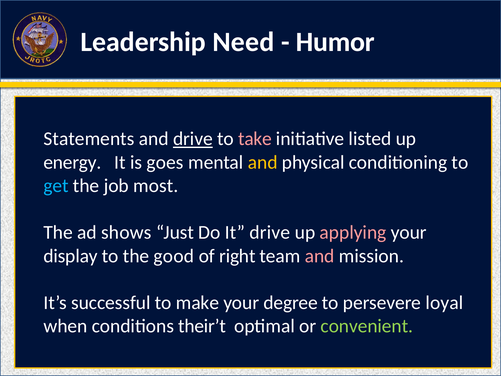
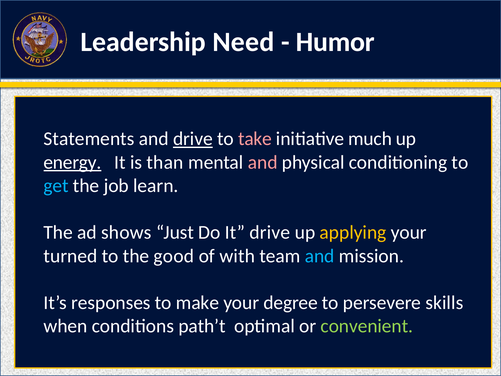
listed: listed -> much
energy underline: none -> present
goes: goes -> than
and at (263, 162) colour: yellow -> pink
most: most -> learn
applying colour: pink -> yellow
display: display -> turned
right: right -> with
and at (320, 256) colour: pink -> light blue
successful: successful -> responses
loyal: loyal -> skills
their’t: their’t -> path’t
